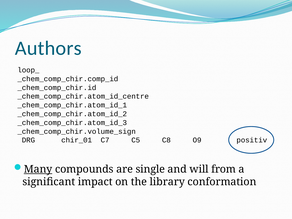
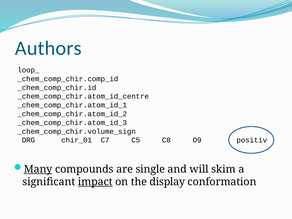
from: from -> skim
impact underline: none -> present
library: library -> display
